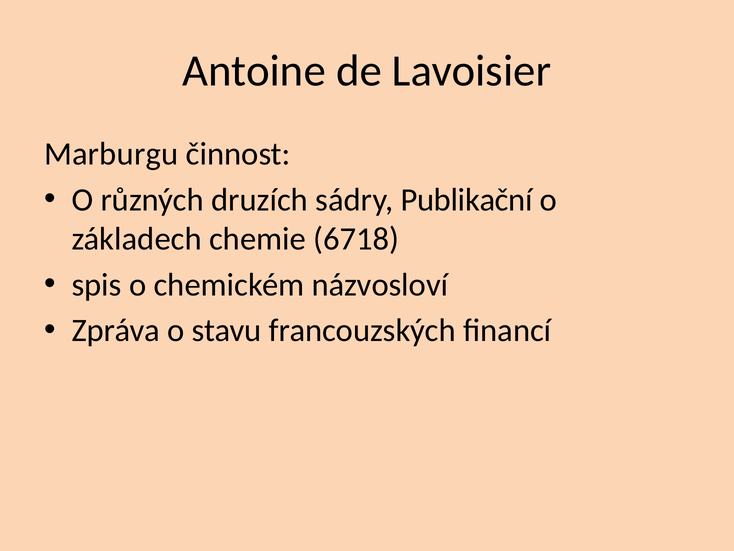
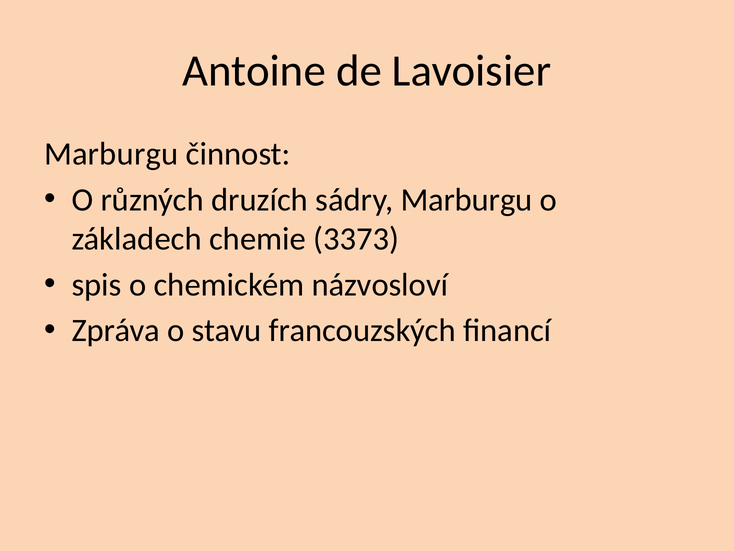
sádry Publikační: Publikační -> Marburgu
6718: 6718 -> 3373
